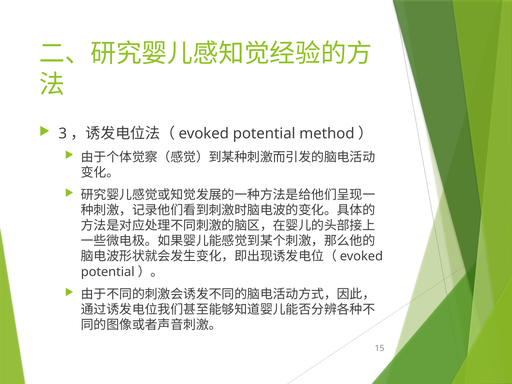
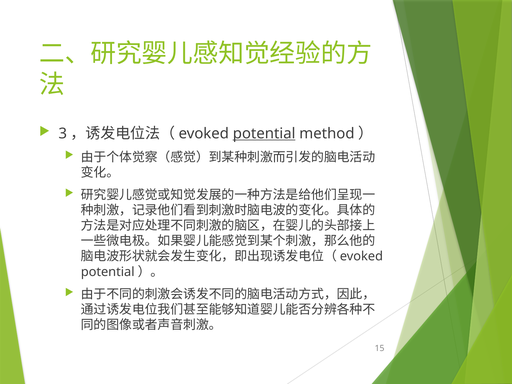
potential underline: none -> present
